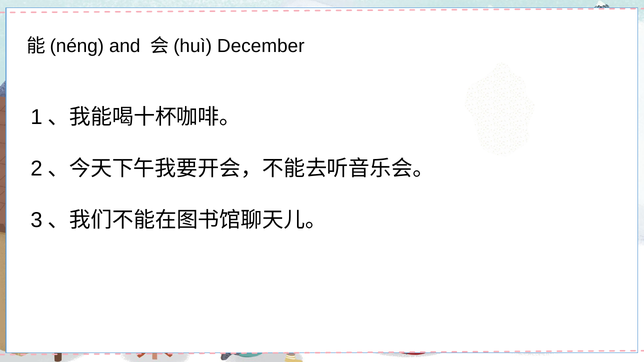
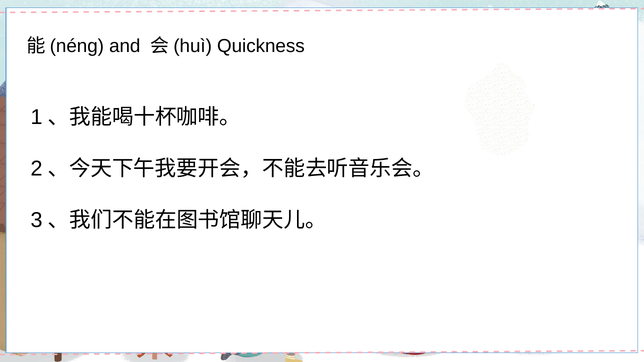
December: December -> Quickness
